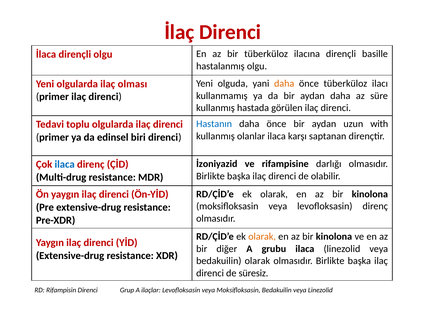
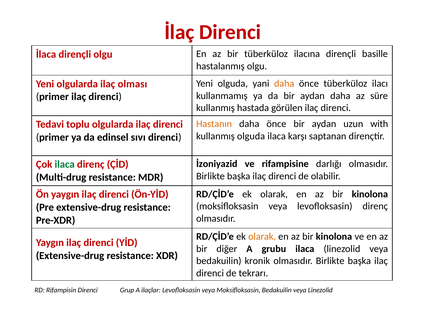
Hastanın colour: blue -> orange
kullanmış olanlar: olanlar -> olguda
biri: biri -> sıvı
ilaca at (65, 164) colour: blue -> green
bedakuilin olarak: olarak -> kronik
süresiz: süresiz -> tekrarı
